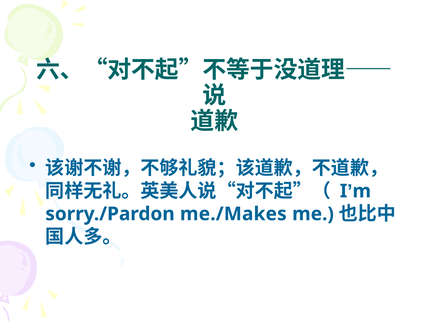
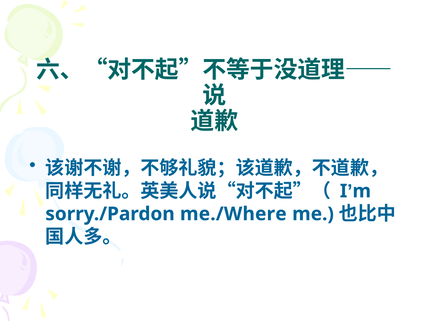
me./Makes: me./Makes -> me./Where
